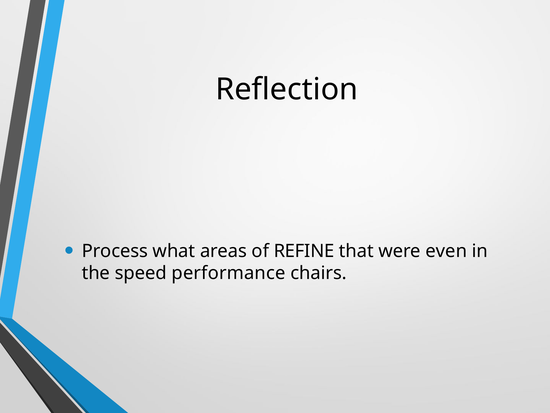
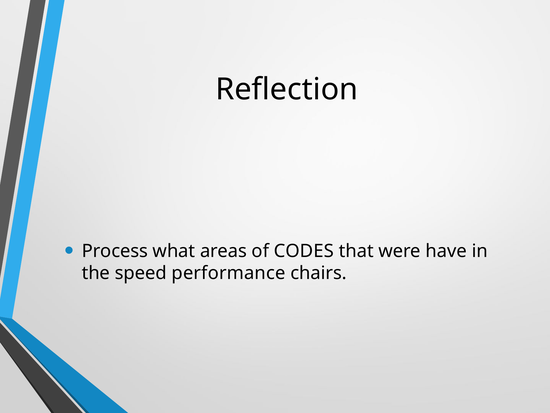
REFINE: REFINE -> CODES
even: even -> have
